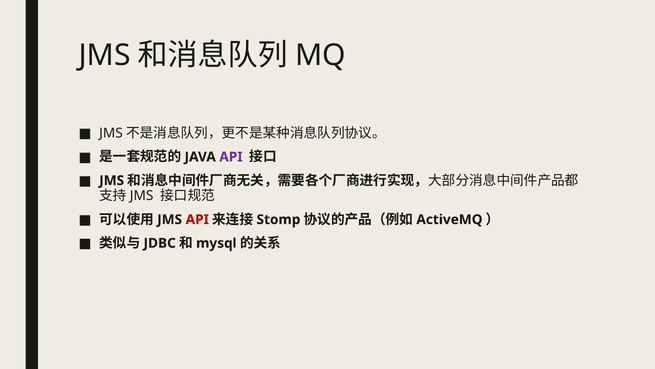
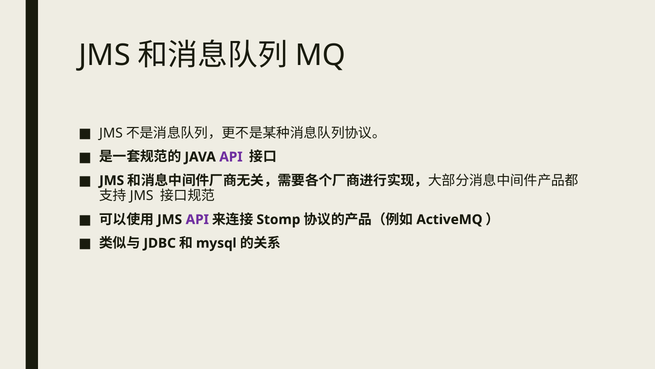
API at (197, 219) colour: red -> purple
